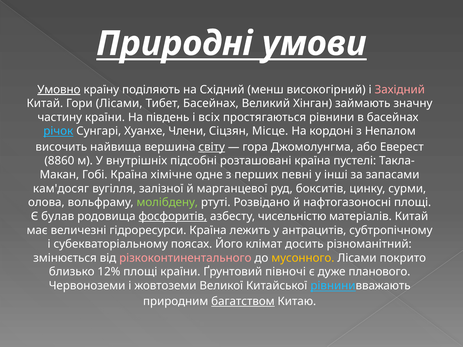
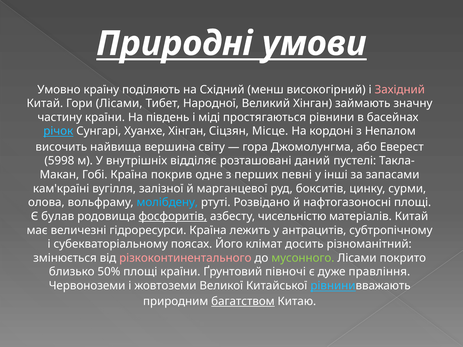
Умовно underline: present -> none
Тибет Басейнах: Басейнах -> Народної
всіх: всіх -> міді
Хуанхе Члени: Члени -> Хінган
світу underline: present -> none
8860: 8860 -> 5998
підсобні: підсобні -> відділяє
розташовані країна: країна -> даний
хімічне: хімічне -> покрив
кам'досяг: кам'досяг -> кам'країні
молібдену colour: light green -> light blue
мусонного colour: yellow -> light green
12%: 12% -> 50%
планового: планового -> правління
